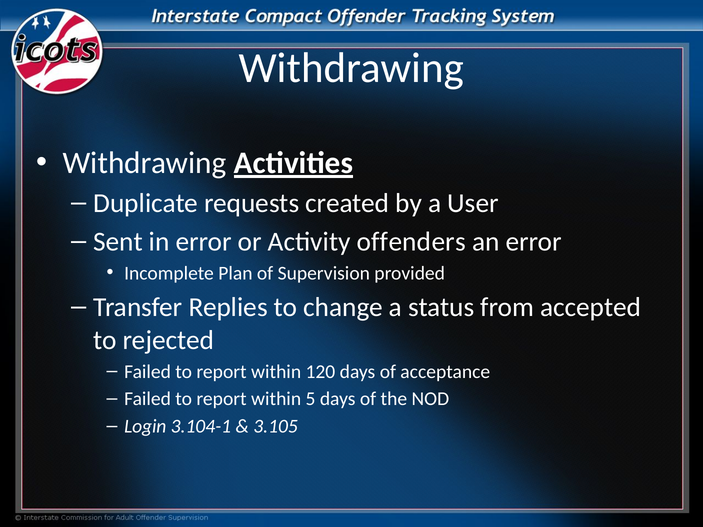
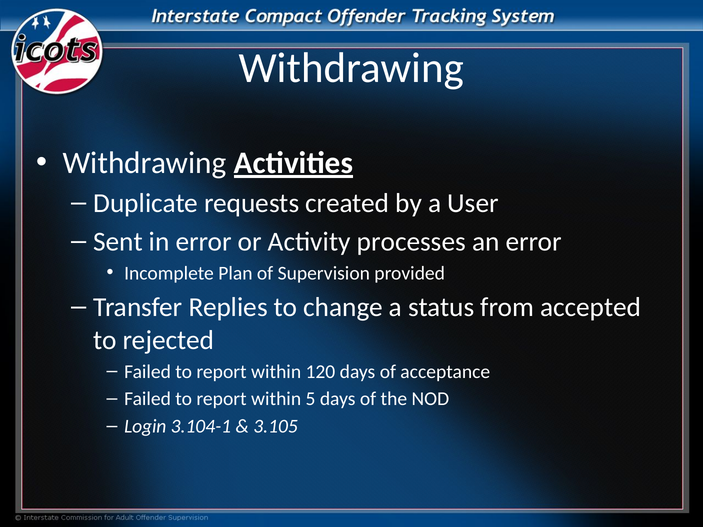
offenders: offenders -> processes
